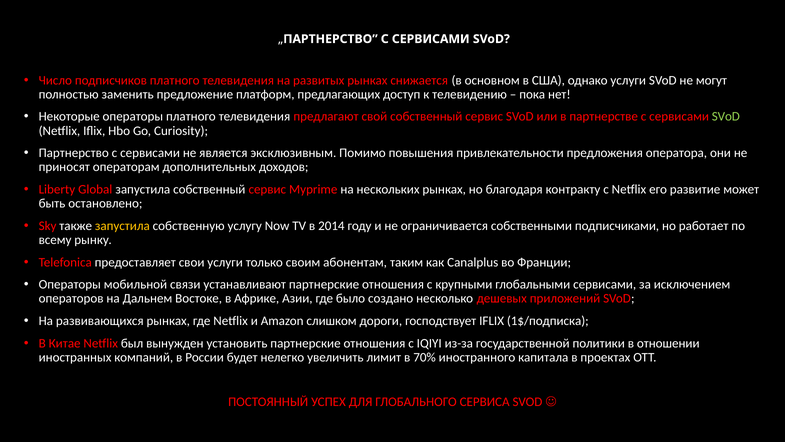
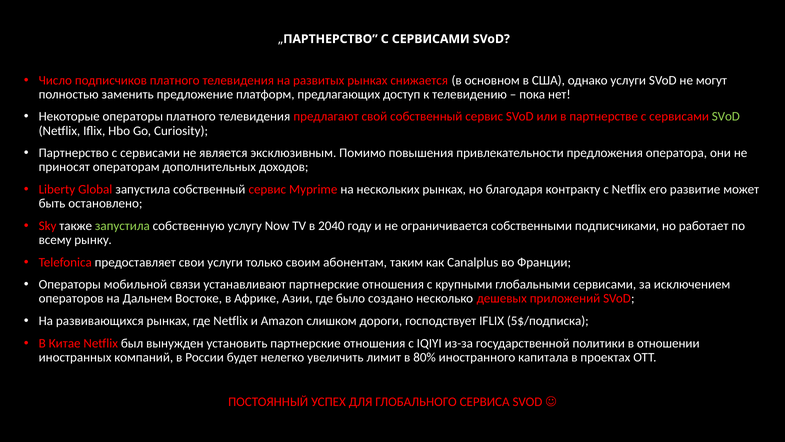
запустила at (122, 226) colour: yellow -> light green
2014: 2014 -> 2040
1$/подписка: 1$/подписка -> 5$/подписка
70%: 70% -> 80%
